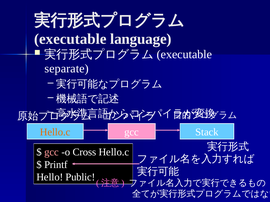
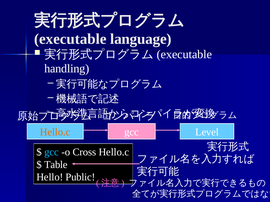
separate: separate -> handling
Stack: Stack -> Level
gcc at (52, 152) colour: pink -> light blue
Printf: Printf -> Table
